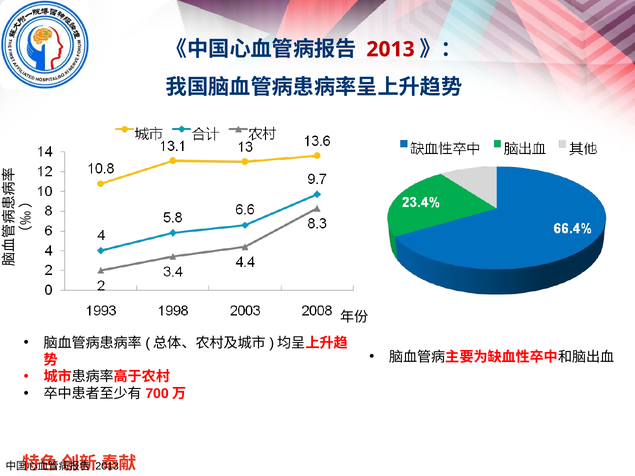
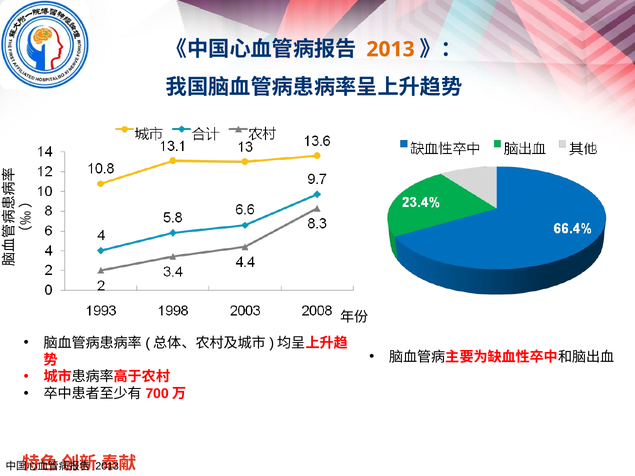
2013 at (391, 49) colour: red -> orange
